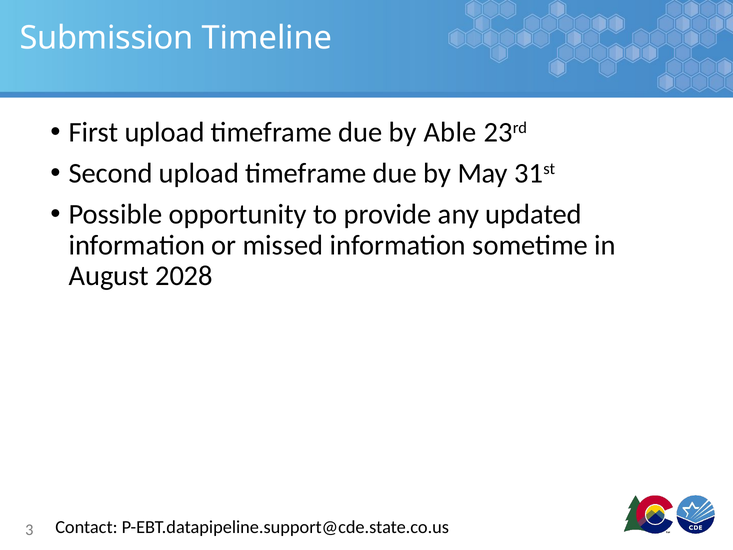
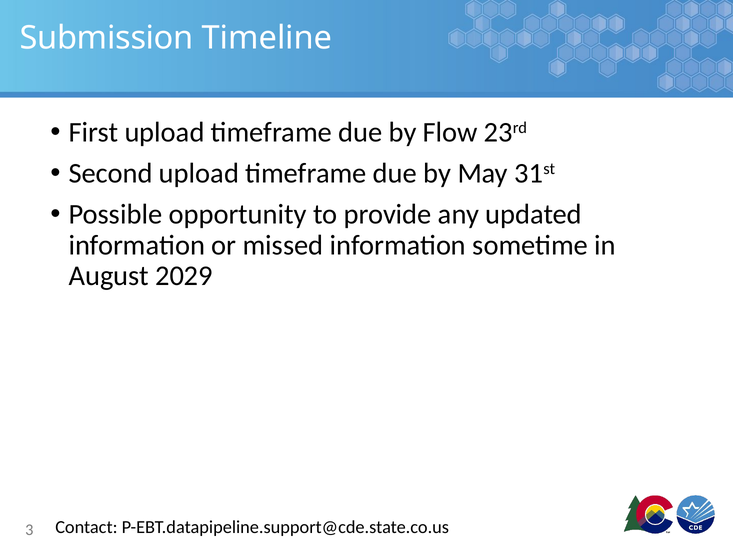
Able: Able -> Flow
2028: 2028 -> 2029
